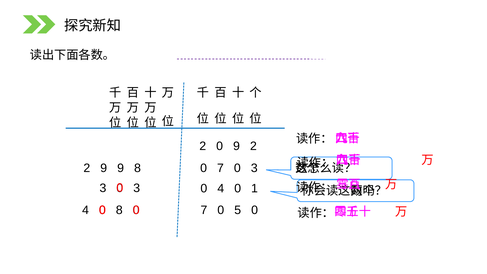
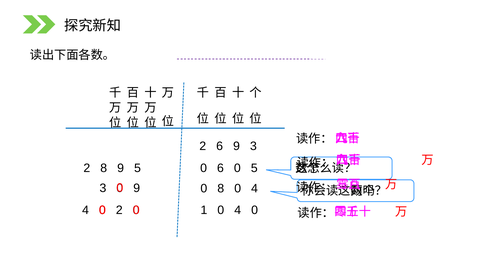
2 0: 0 -> 6
9 2: 2 -> 3
2 9: 9 -> 8
9 8: 8 -> 5
7 at (220, 168): 7 -> 6
3 at (254, 168): 3 -> 5
3 at (137, 188): 3 -> 9
0 4: 4 -> 8
1 at (255, 188): 1 -> 4
8 at (119, 210): 8 -> 2
7 at (204, 210): 7 -> 1
5 at (238, 210): 5 -> 4
